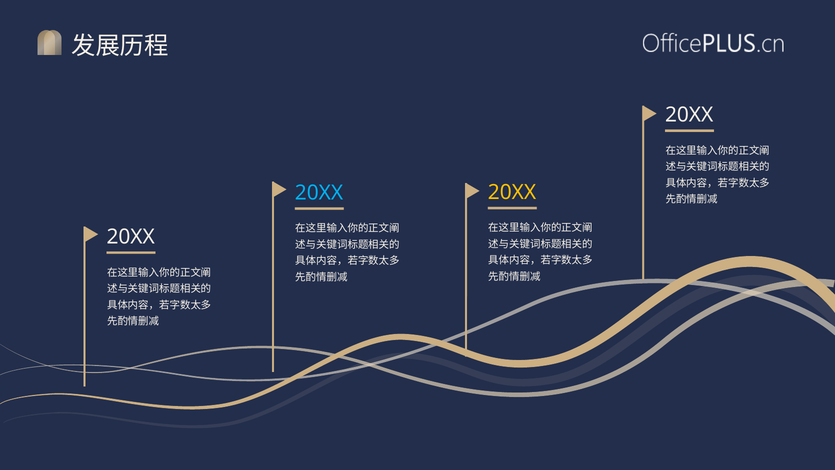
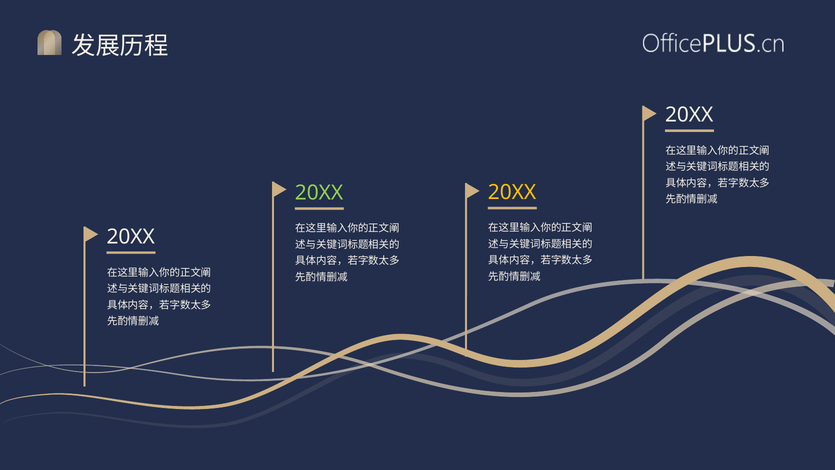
20XX at (319, 193) colour: light blue -> light green
